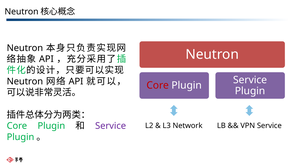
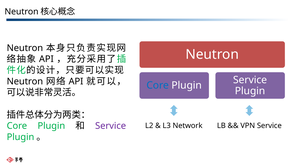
Core at (158, 85) colour: red -> blue
